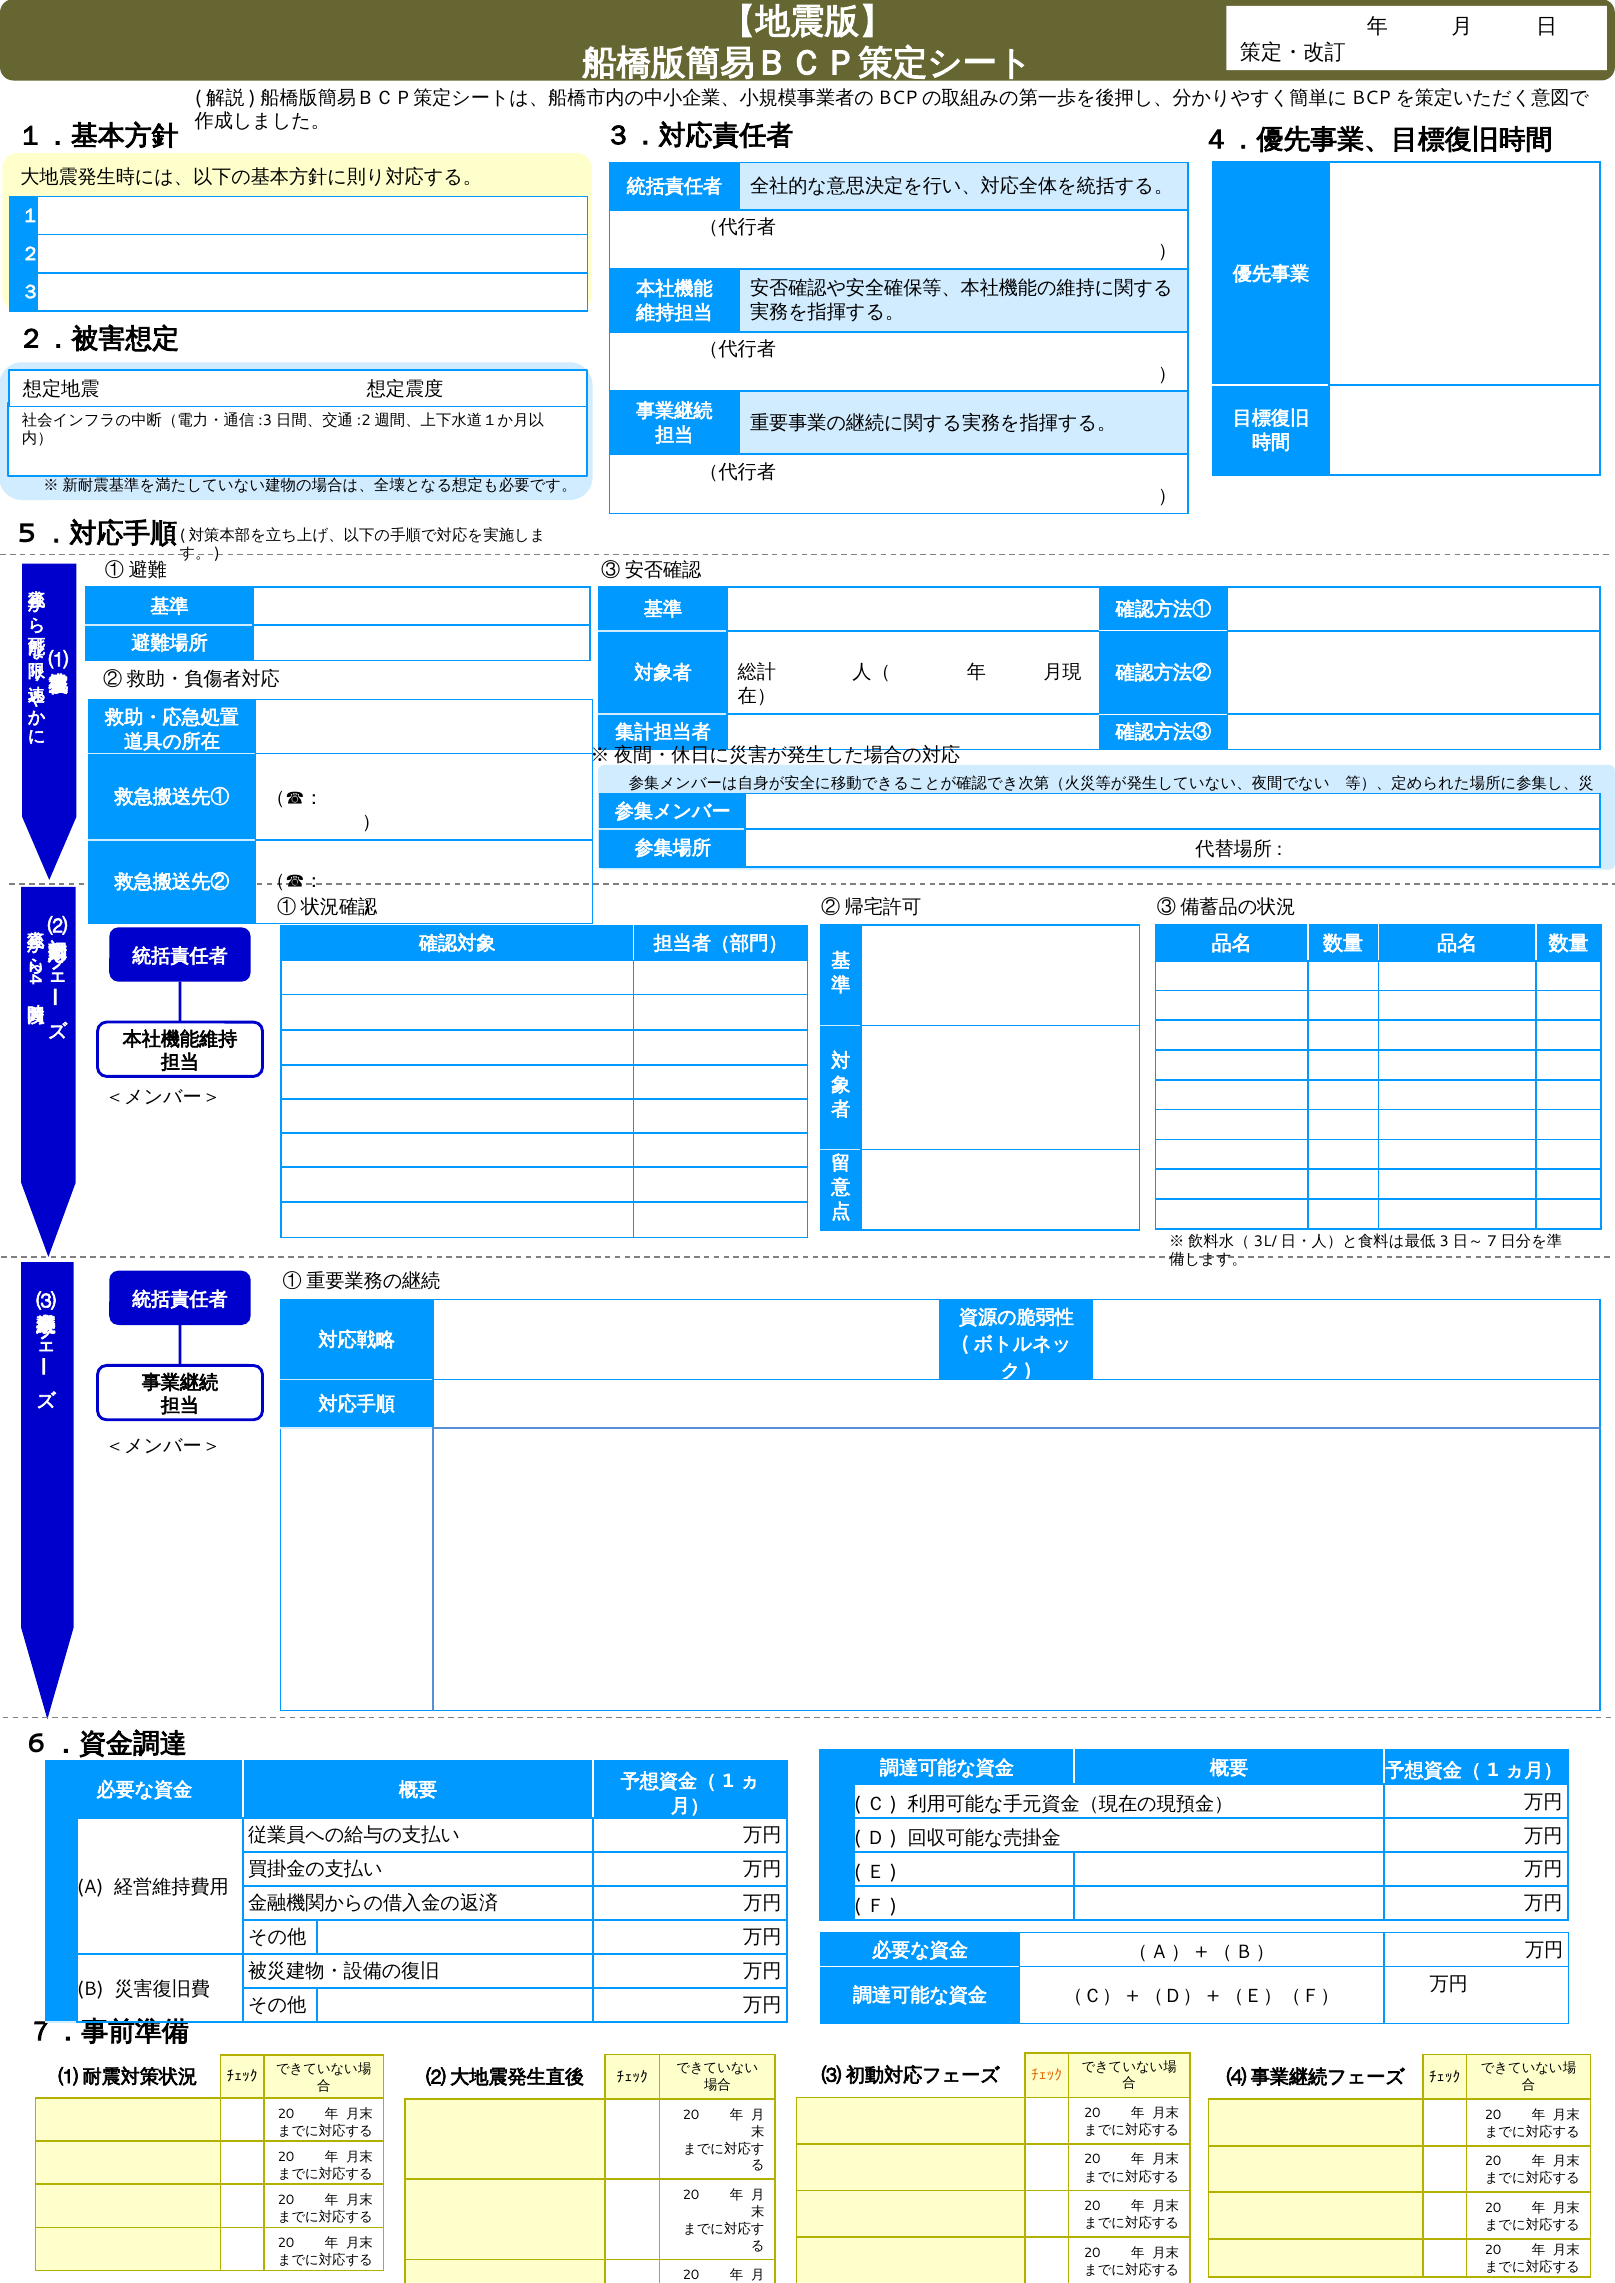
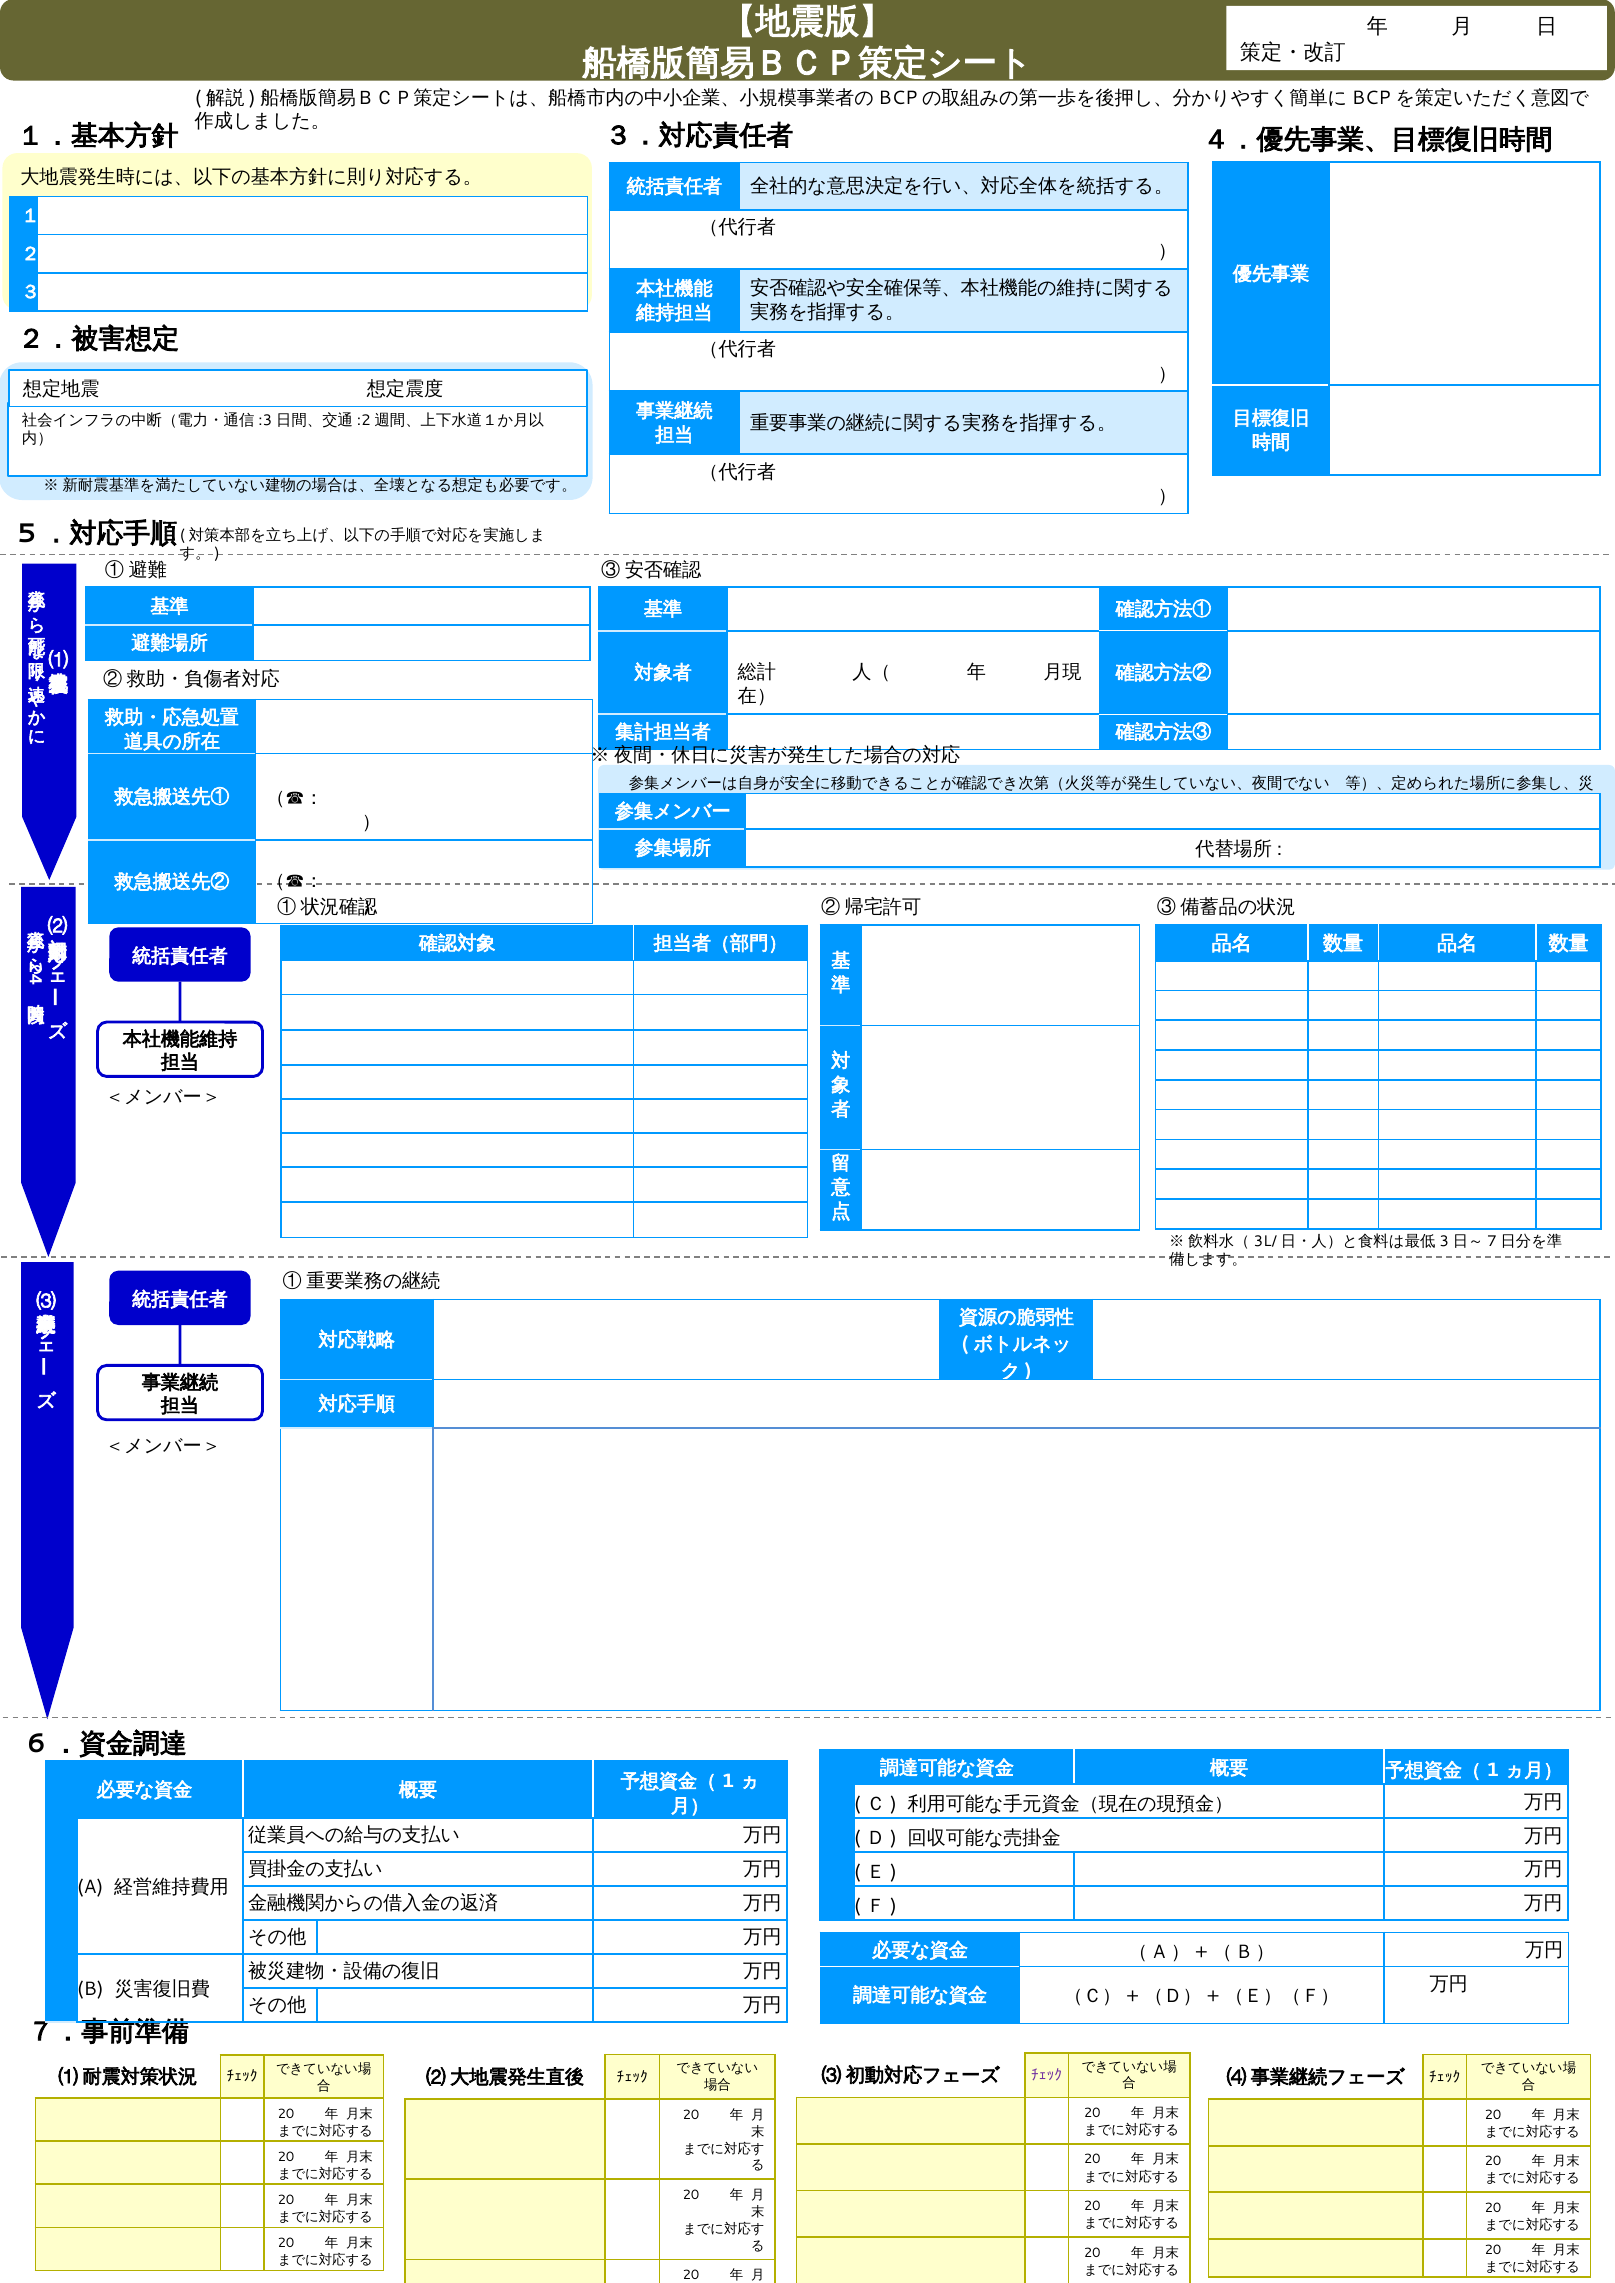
ﾁｪｯｸ at (1047, 2076) colour: orange -> purple
